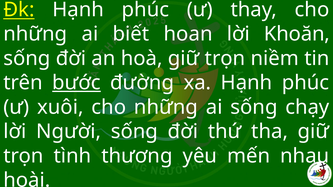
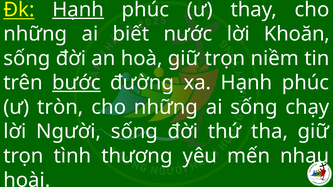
Hạnh at (78, 10) underline: none -> present
hoan: hoan -> nước
xuôi: xuôi -> tròn
